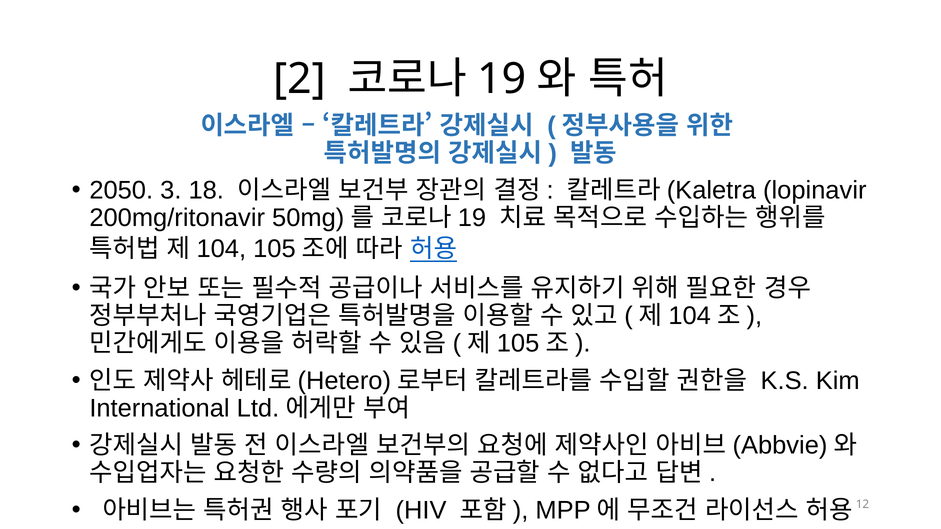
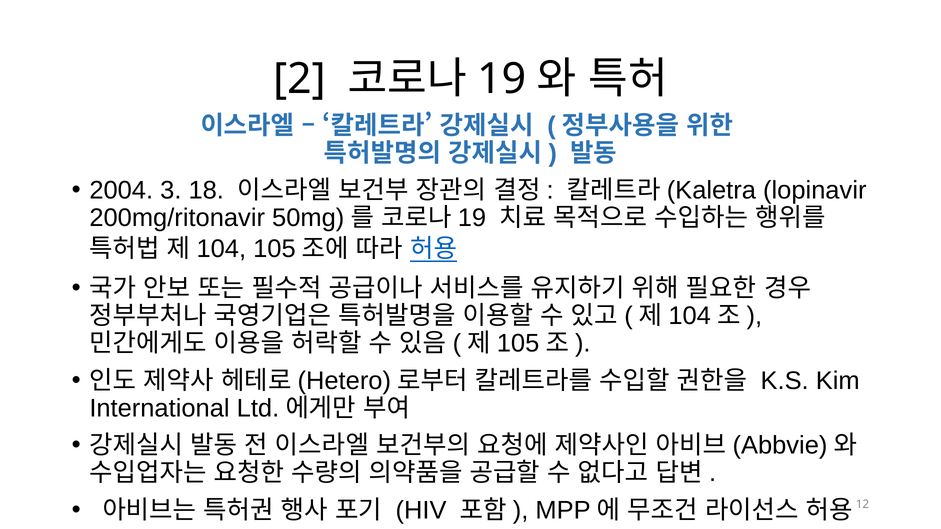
2050: 2050 -> 2004
